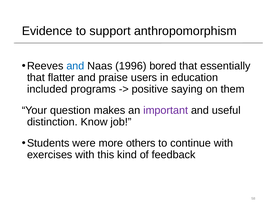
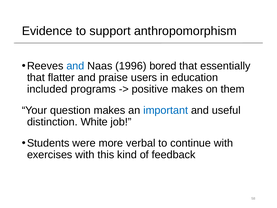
positive saying: saying -> makes
important colour: purple -> blue
Know: Know -> White
others: others -> verbal
